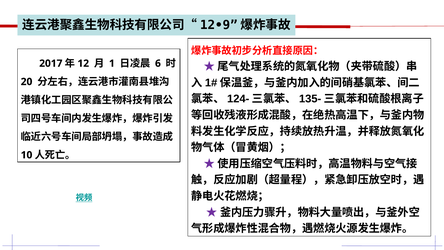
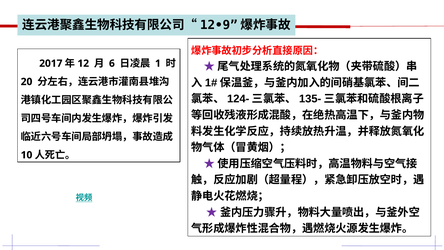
1: 1 -> 6
6: 6 -> 1
